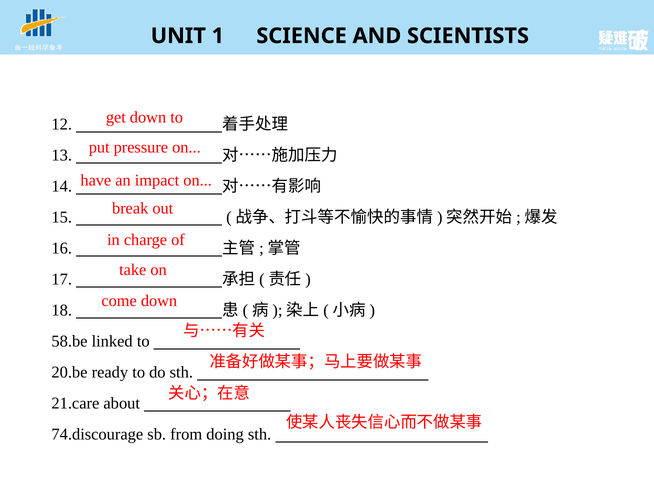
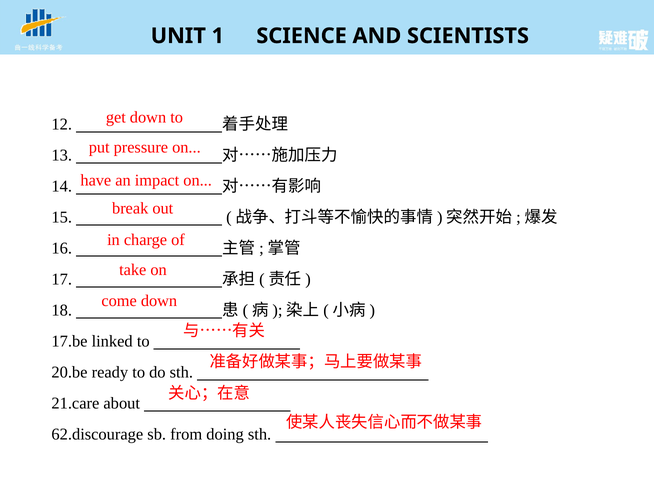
58.be: 58.be -> 17.be
74.discourage: 74.discourage -> 62.discourage
